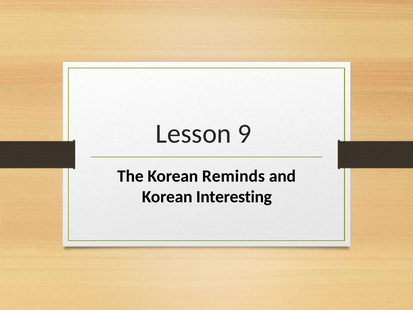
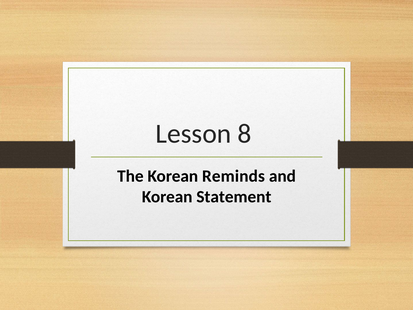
9: 9 -> 8
Interesting: Interesting -> Statement
